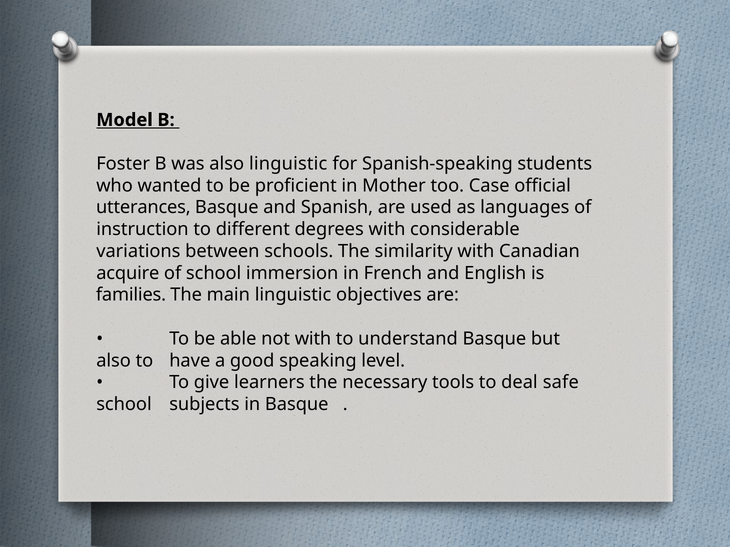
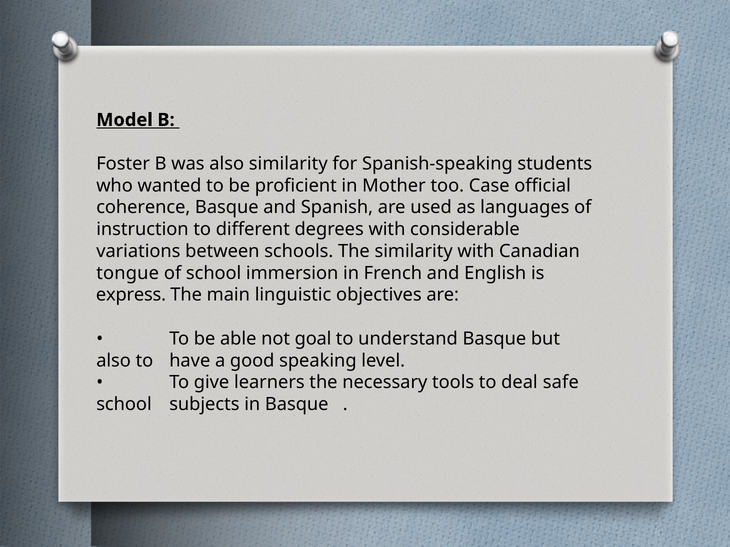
also linguistic: linguistic -> similarity
utterances: utterances -> coherence
acquire: acquire -> tongue
families: families -> express
not with: with -> goal
